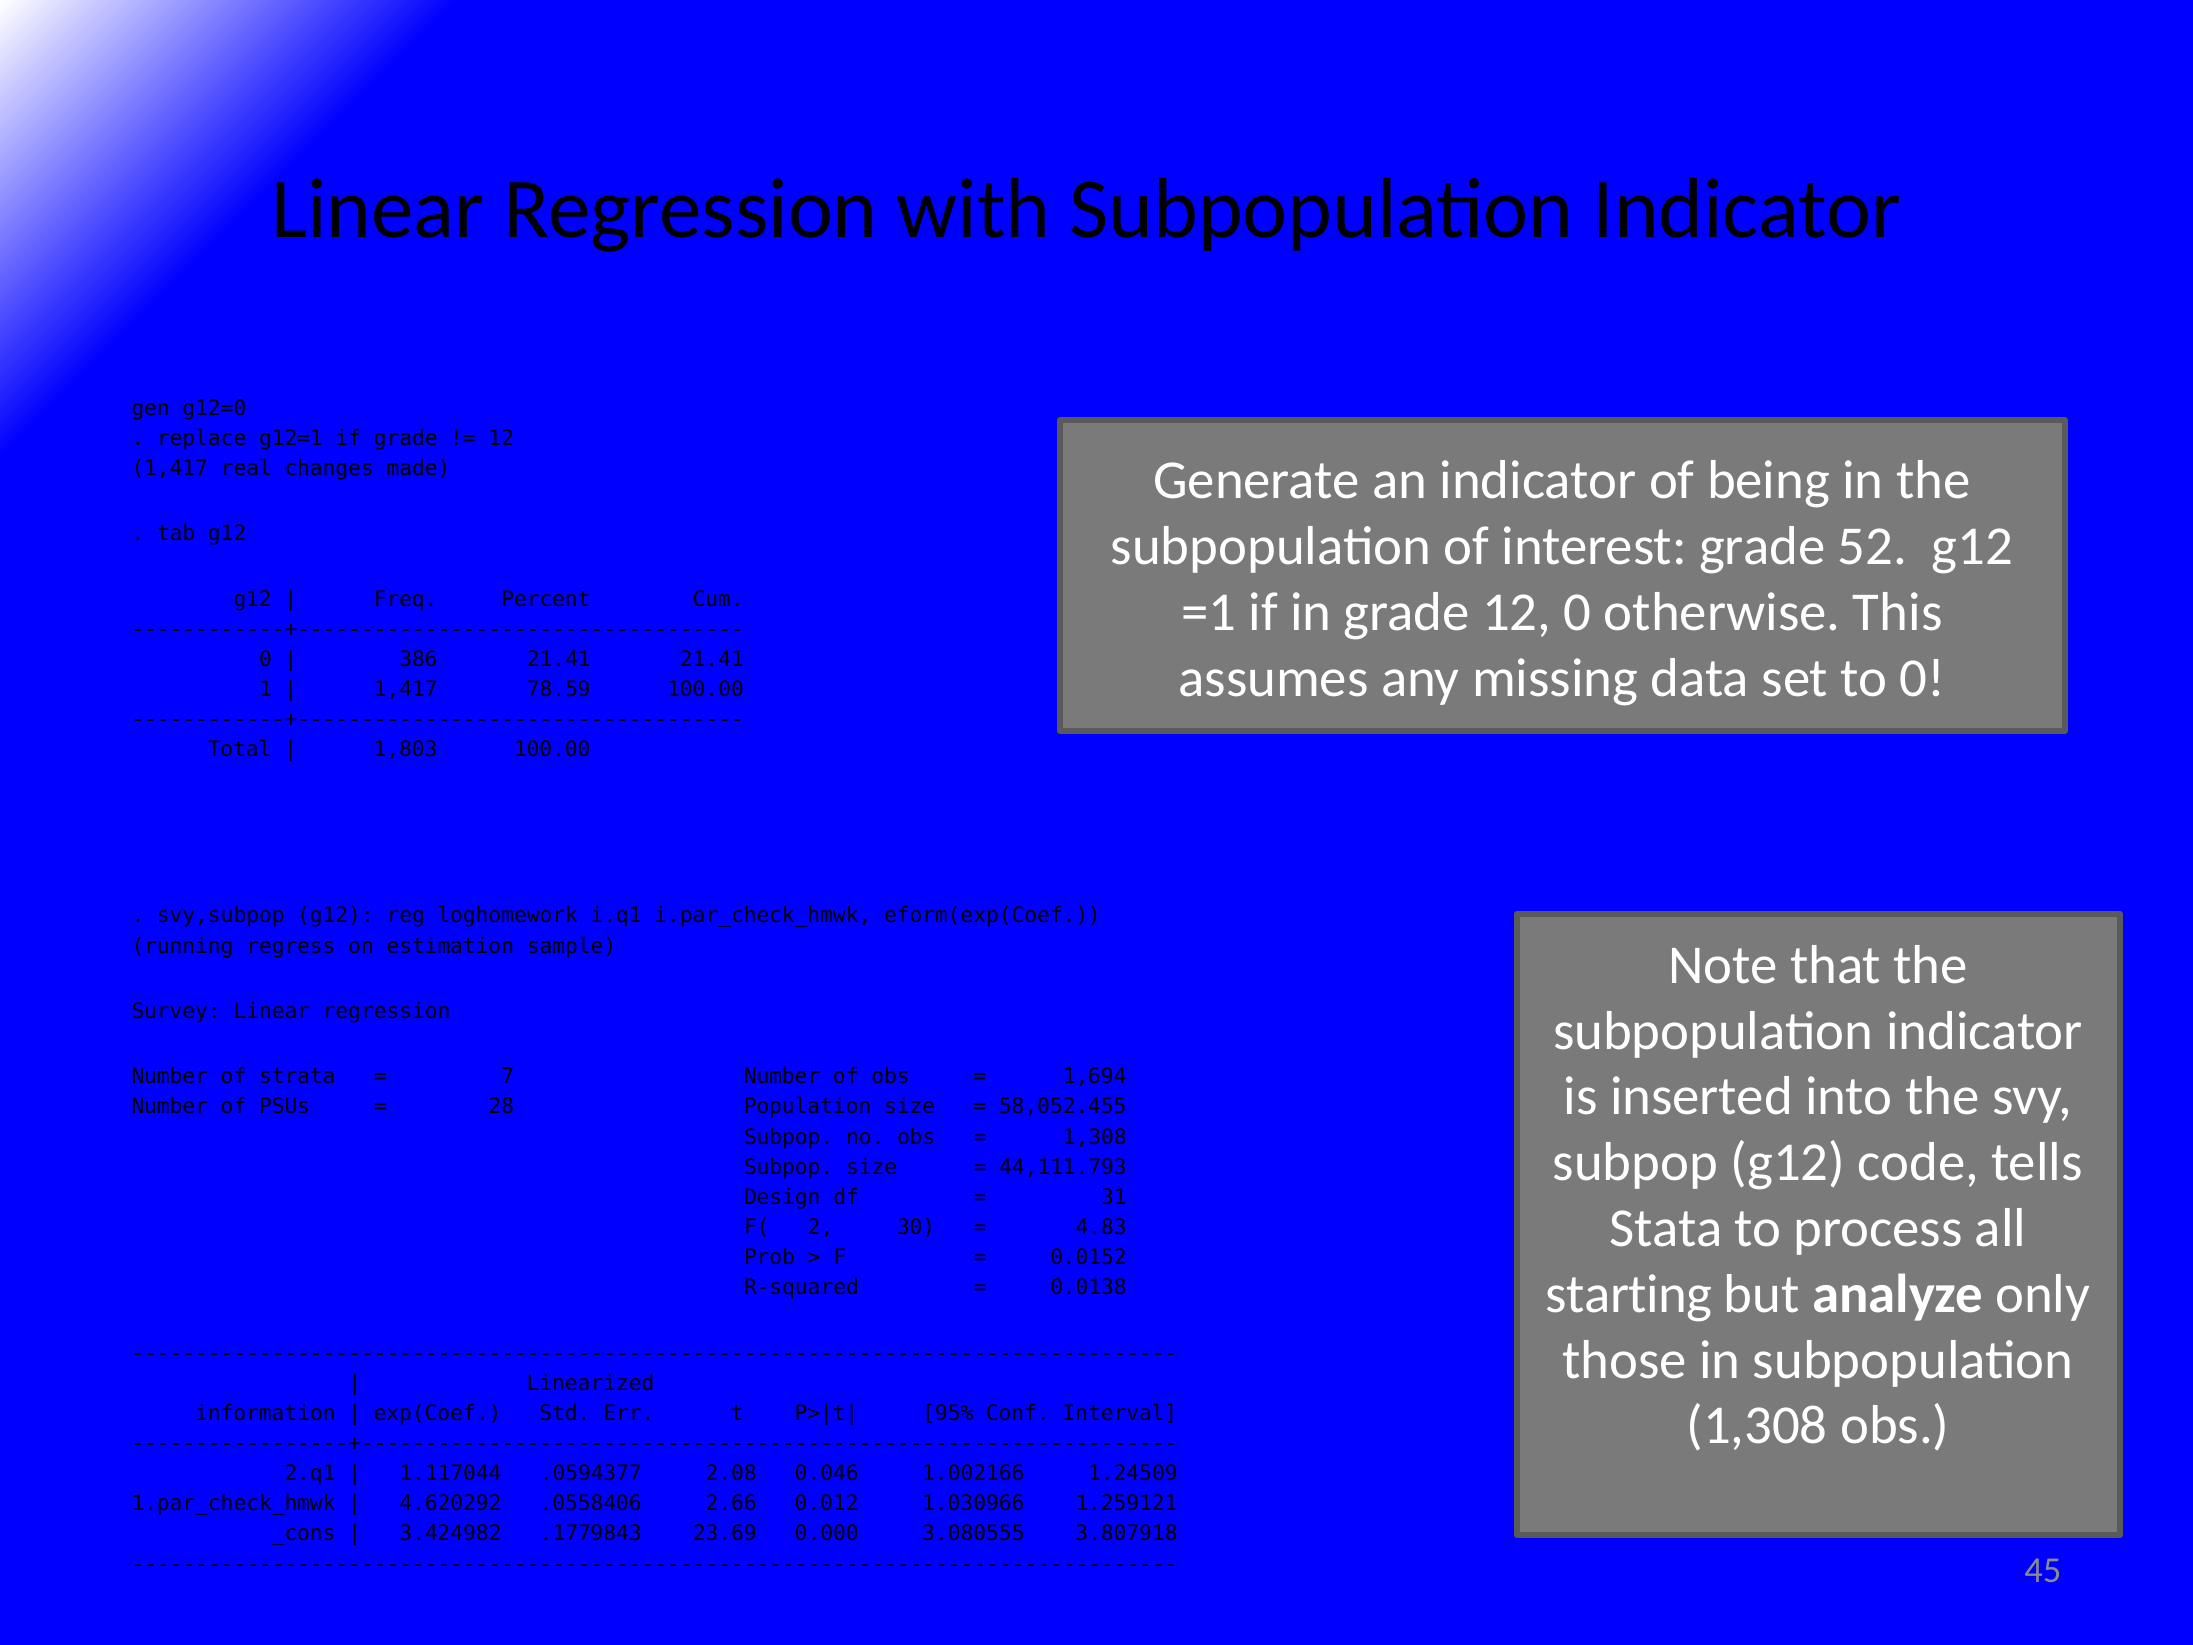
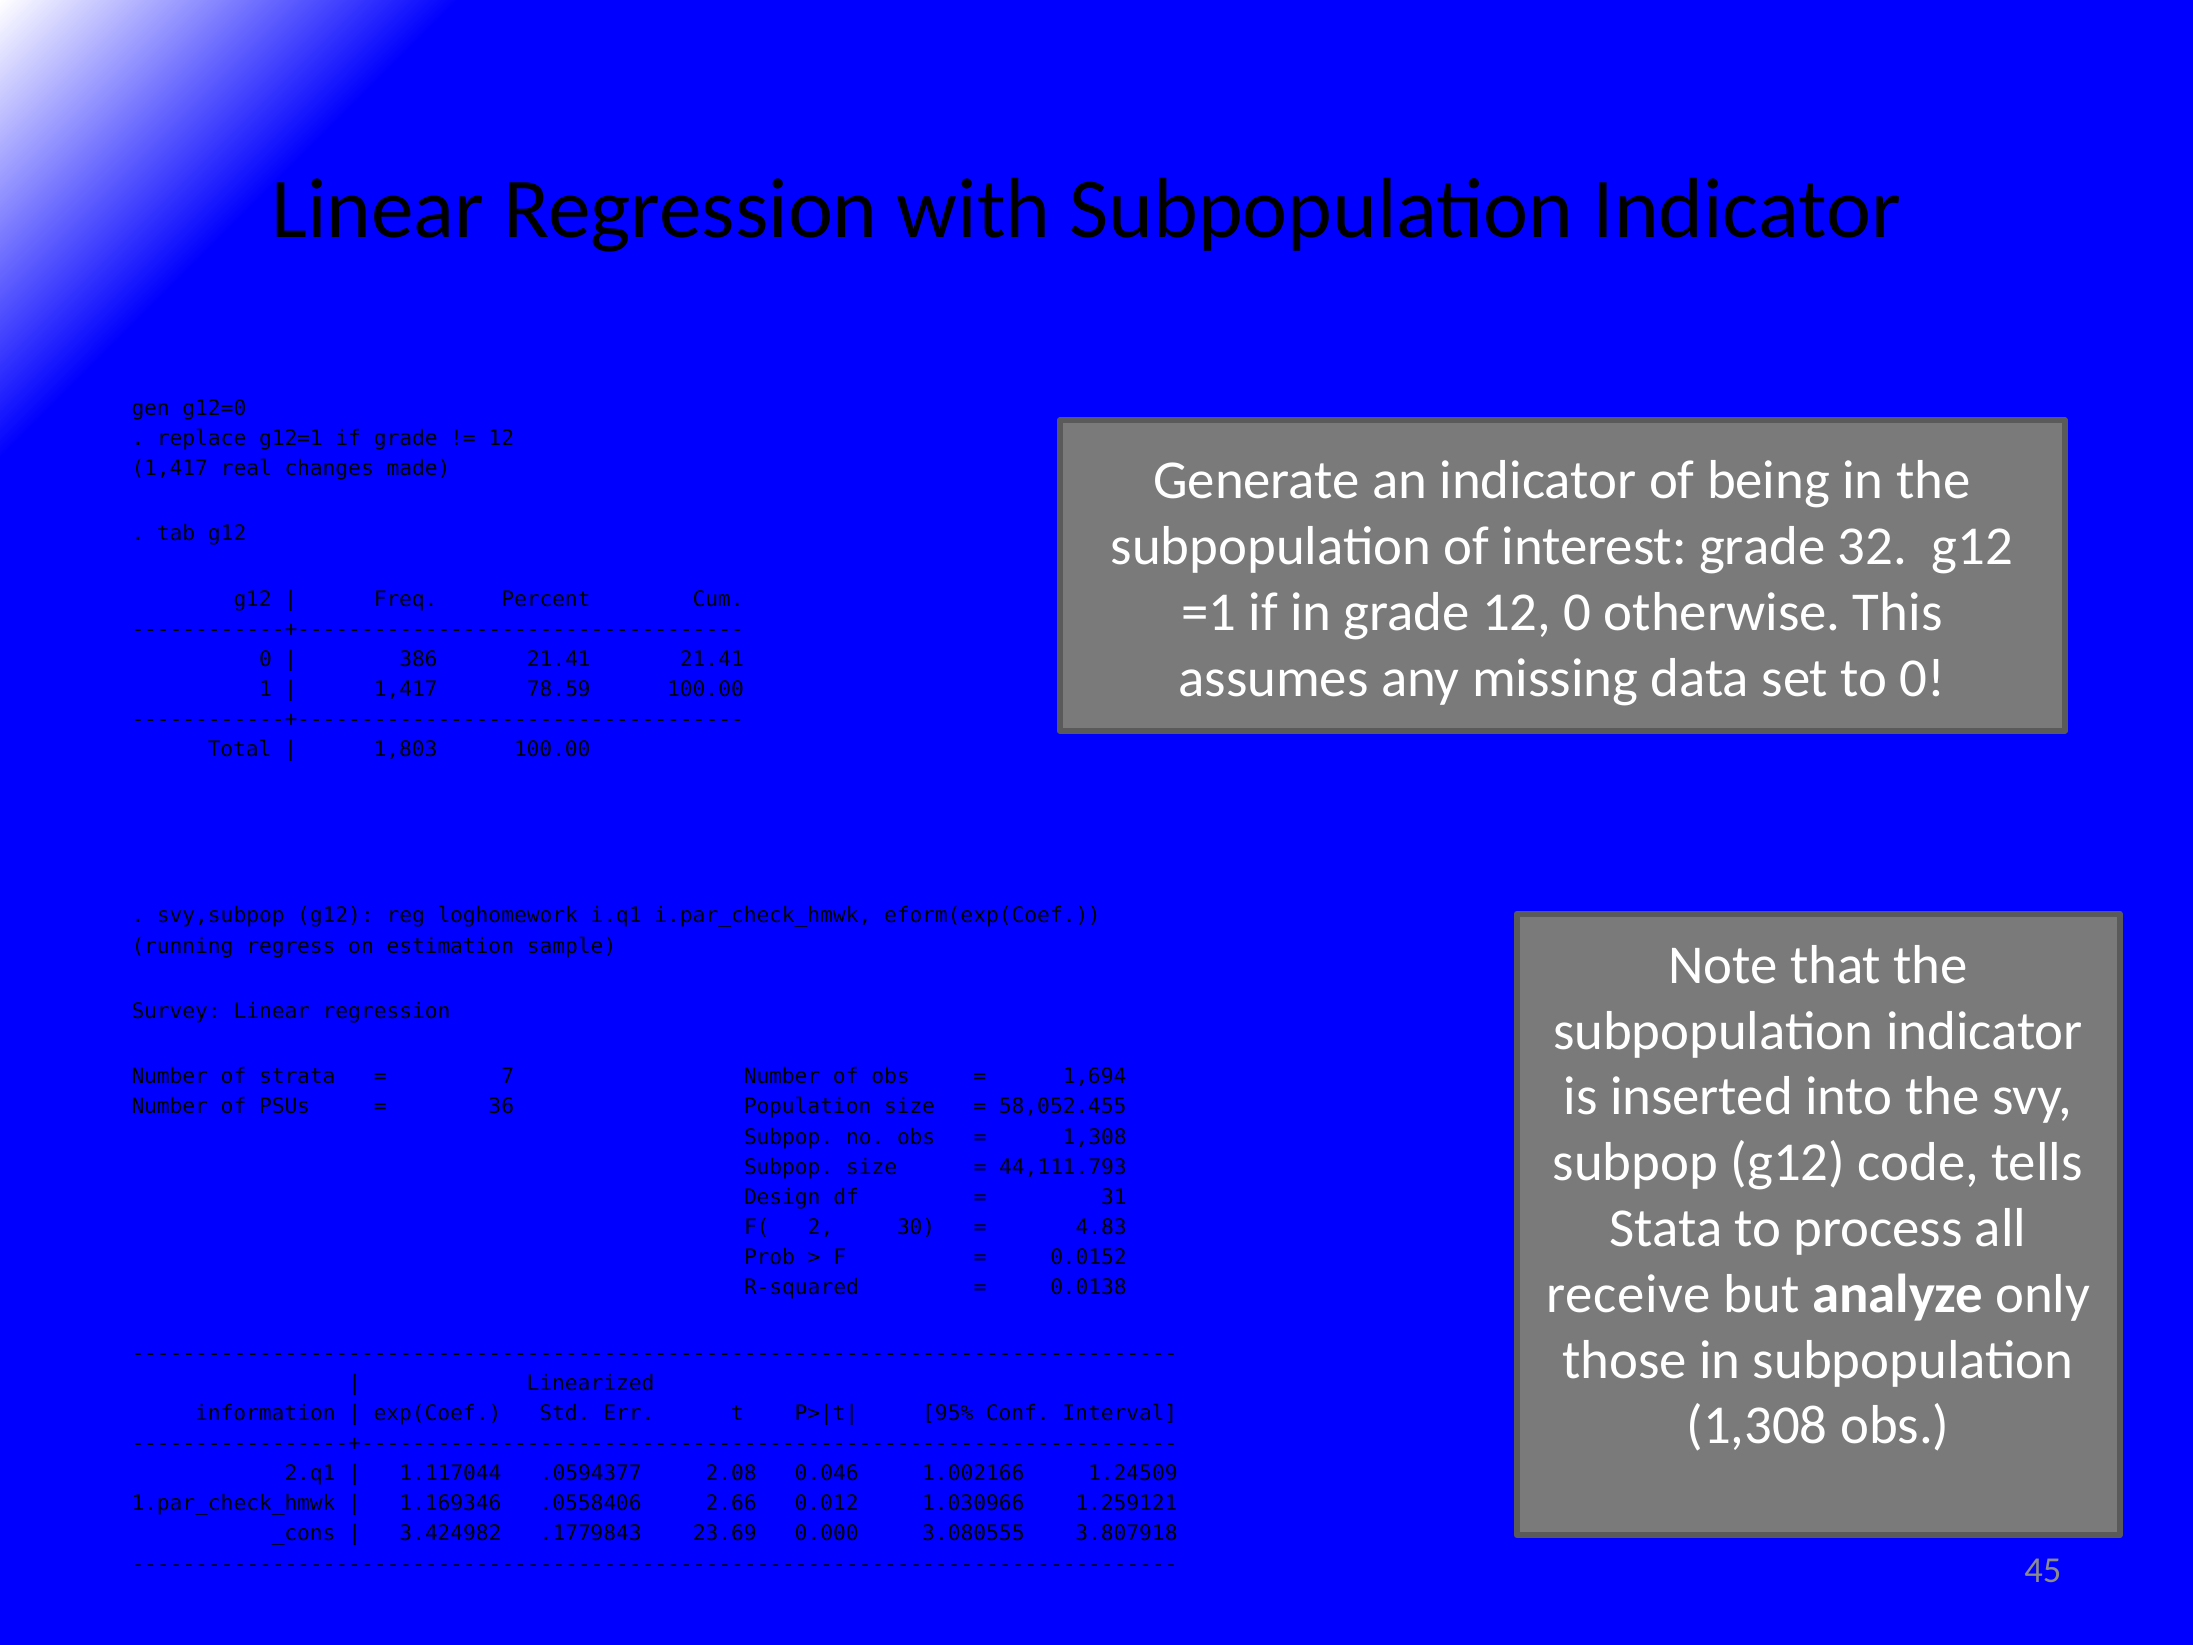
52: 52 -> 32
28: 28 -> 36
starting: starting -> receive
4.620292: 4.620292 -> 1.169346
